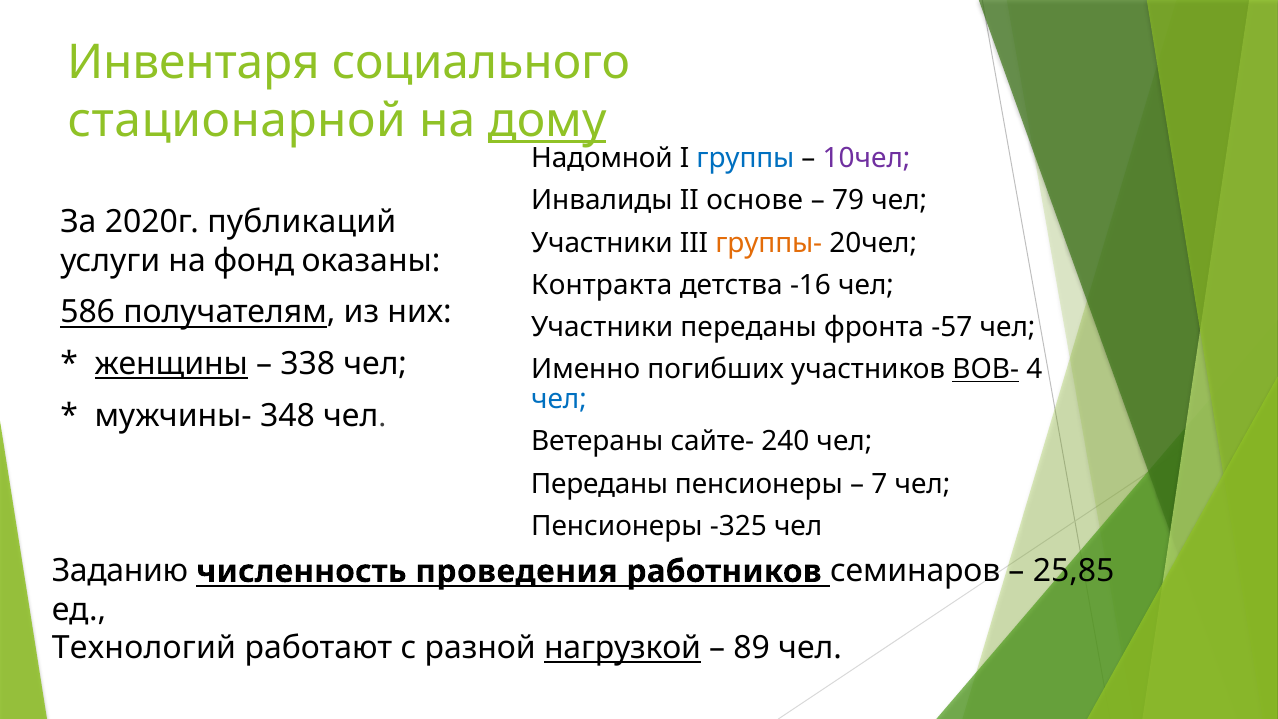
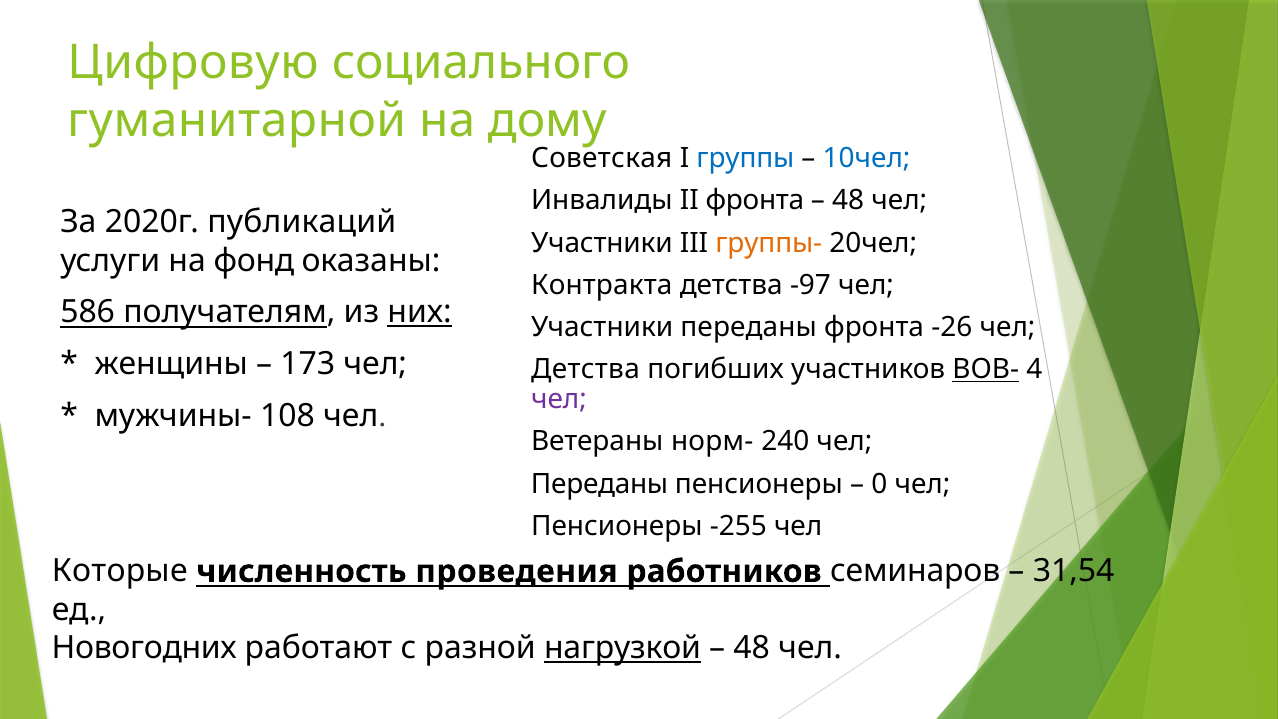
Инвентаря: Инвентаря -> Цифровую
стационарной: стационарной -> гуманитарной
дому underline: present -> none
Надомной: Надомной -> Советская
10чел colour: purple -> blue
II основе: основе -> фронта
79 at (848, 201): 79 -> 48
-16: -16 -> -97
них underline: none -> present
-57: -57 -> -26
женщины underline: present -> none
338: 338 -> 173
Именно at (586, 369): Именно -> Детства
чел at (559, 399) colour: blue -> purple
348: 348 -> 108
сайте-: сайте- -> норм-
7: 7 -> 0
-325: -325 -> -255
Заданию: Заданию -> Которые
25,85: 25,85 -> 31,54
Технологий: Технологий -> Новогодних
89 at (752, 648): 89 -> 48
